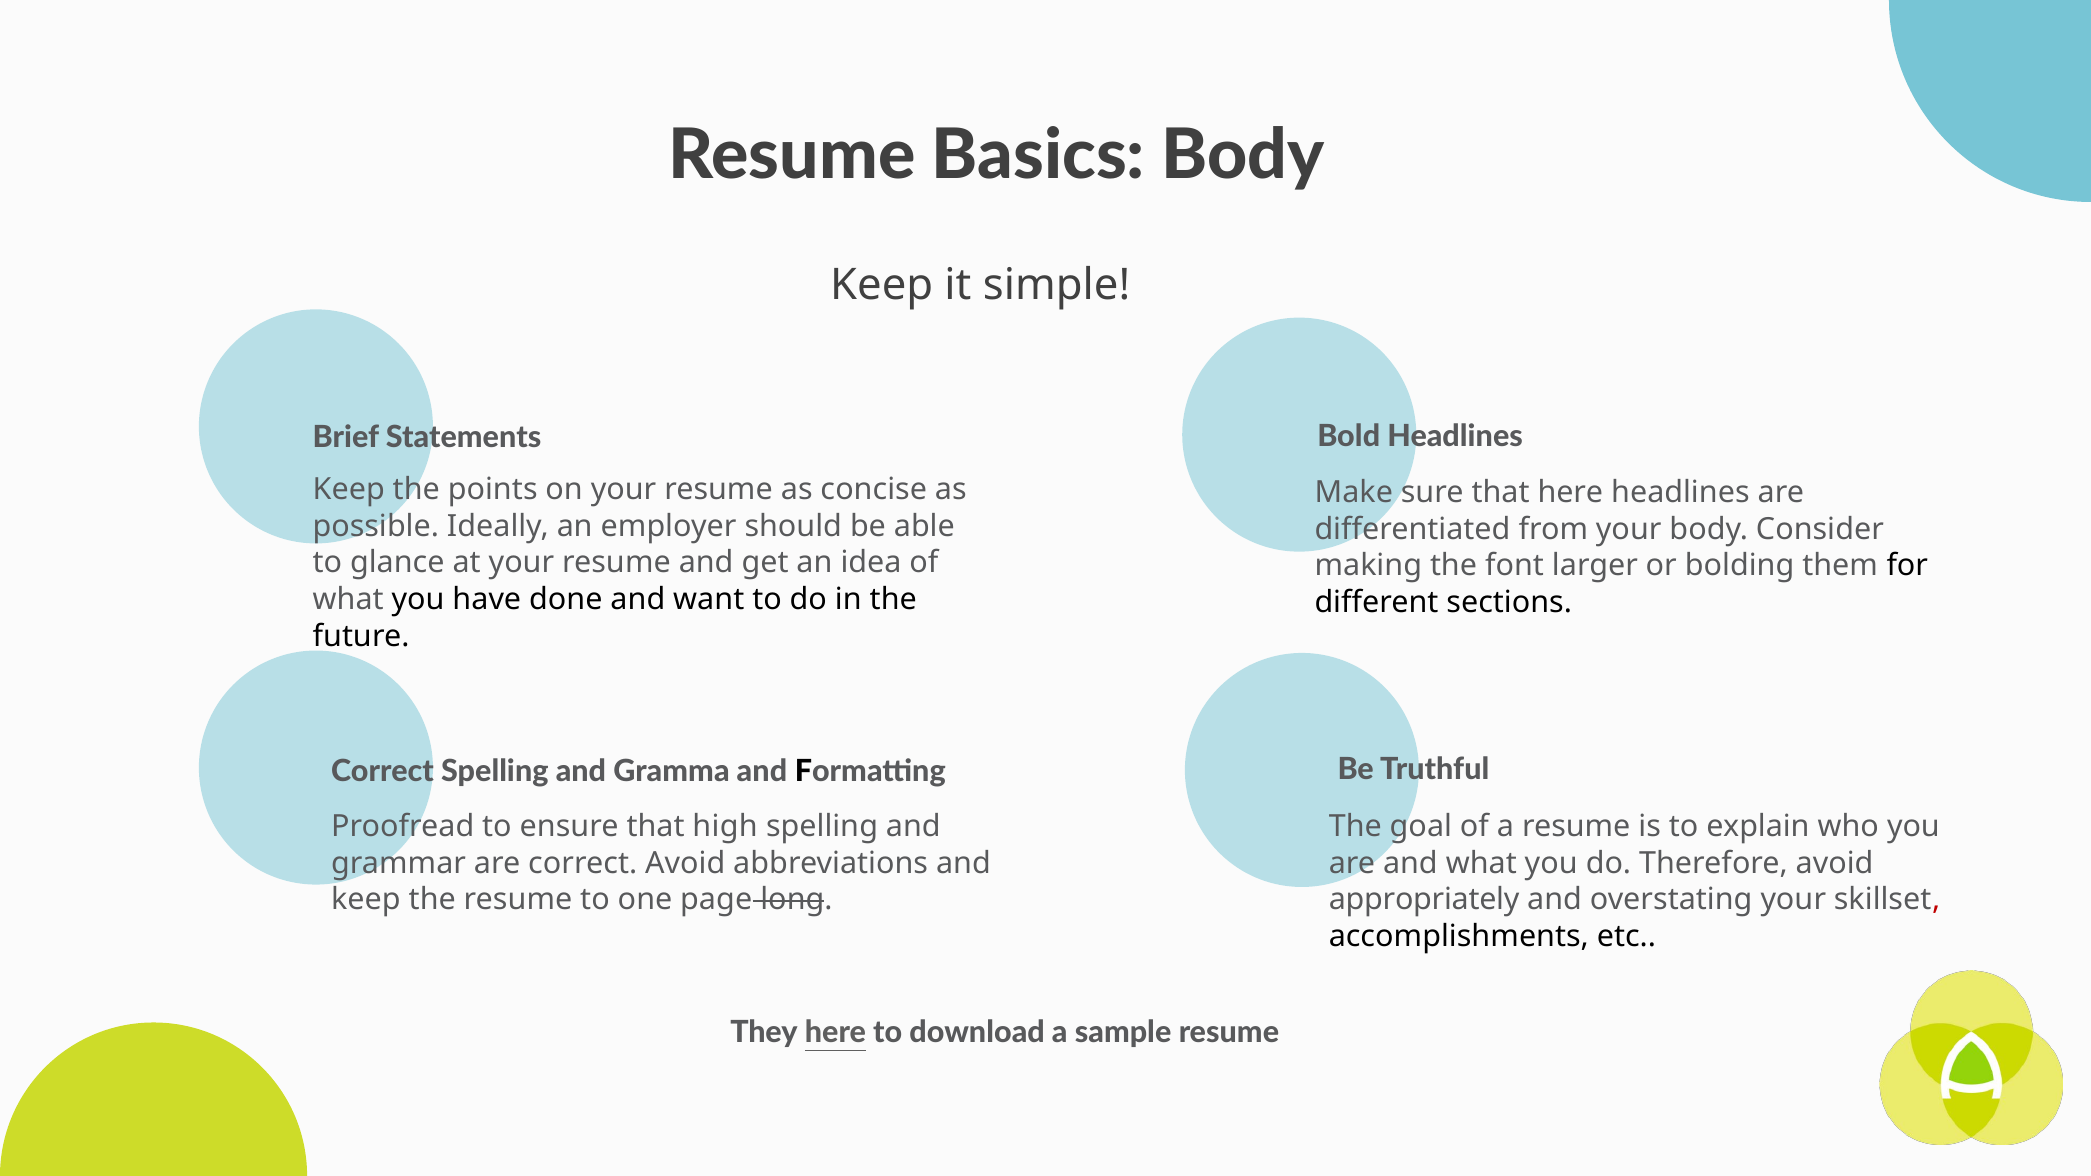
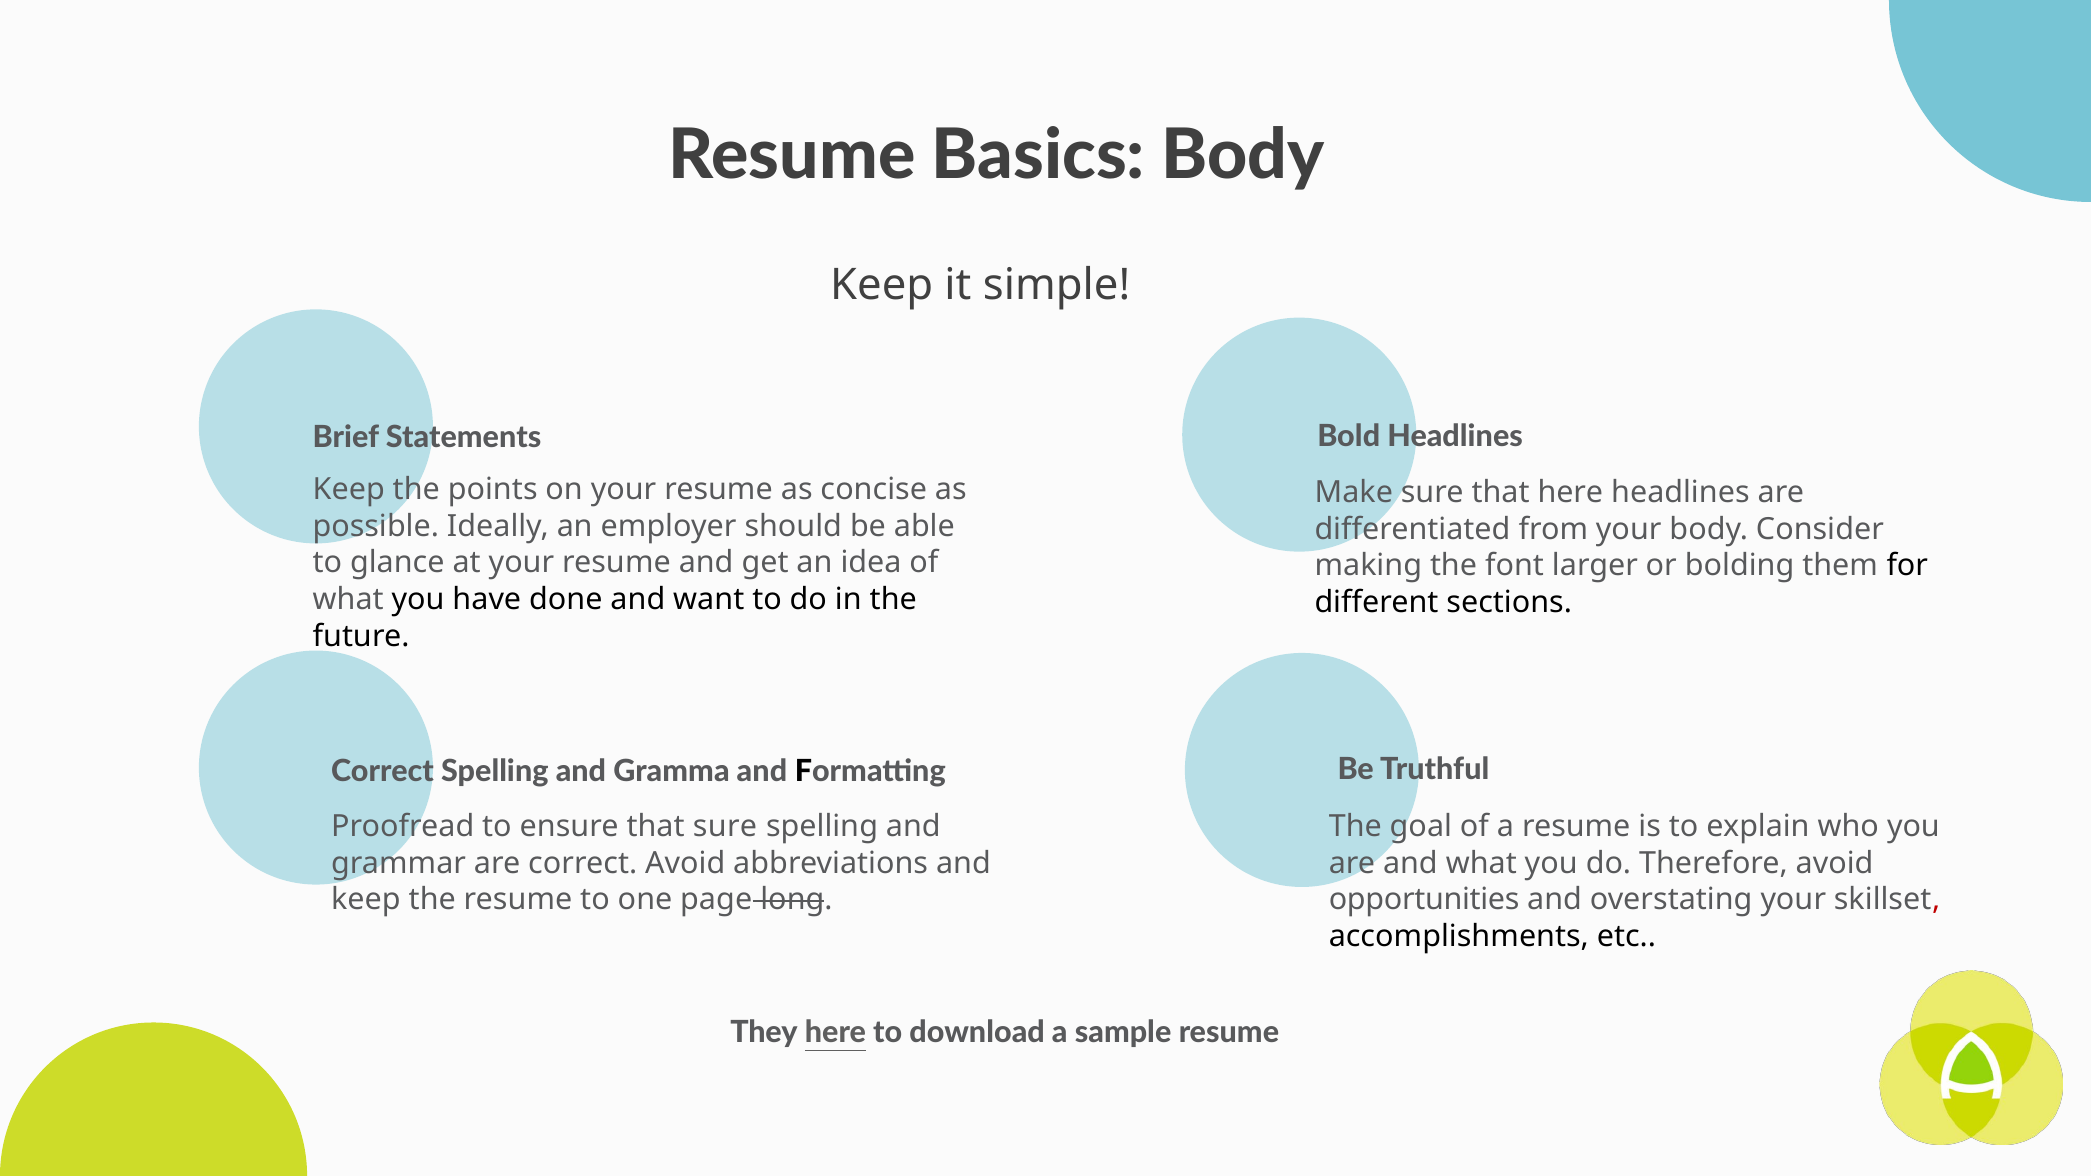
that high: high -> sure
appropriately: appropriately -> opportunities
